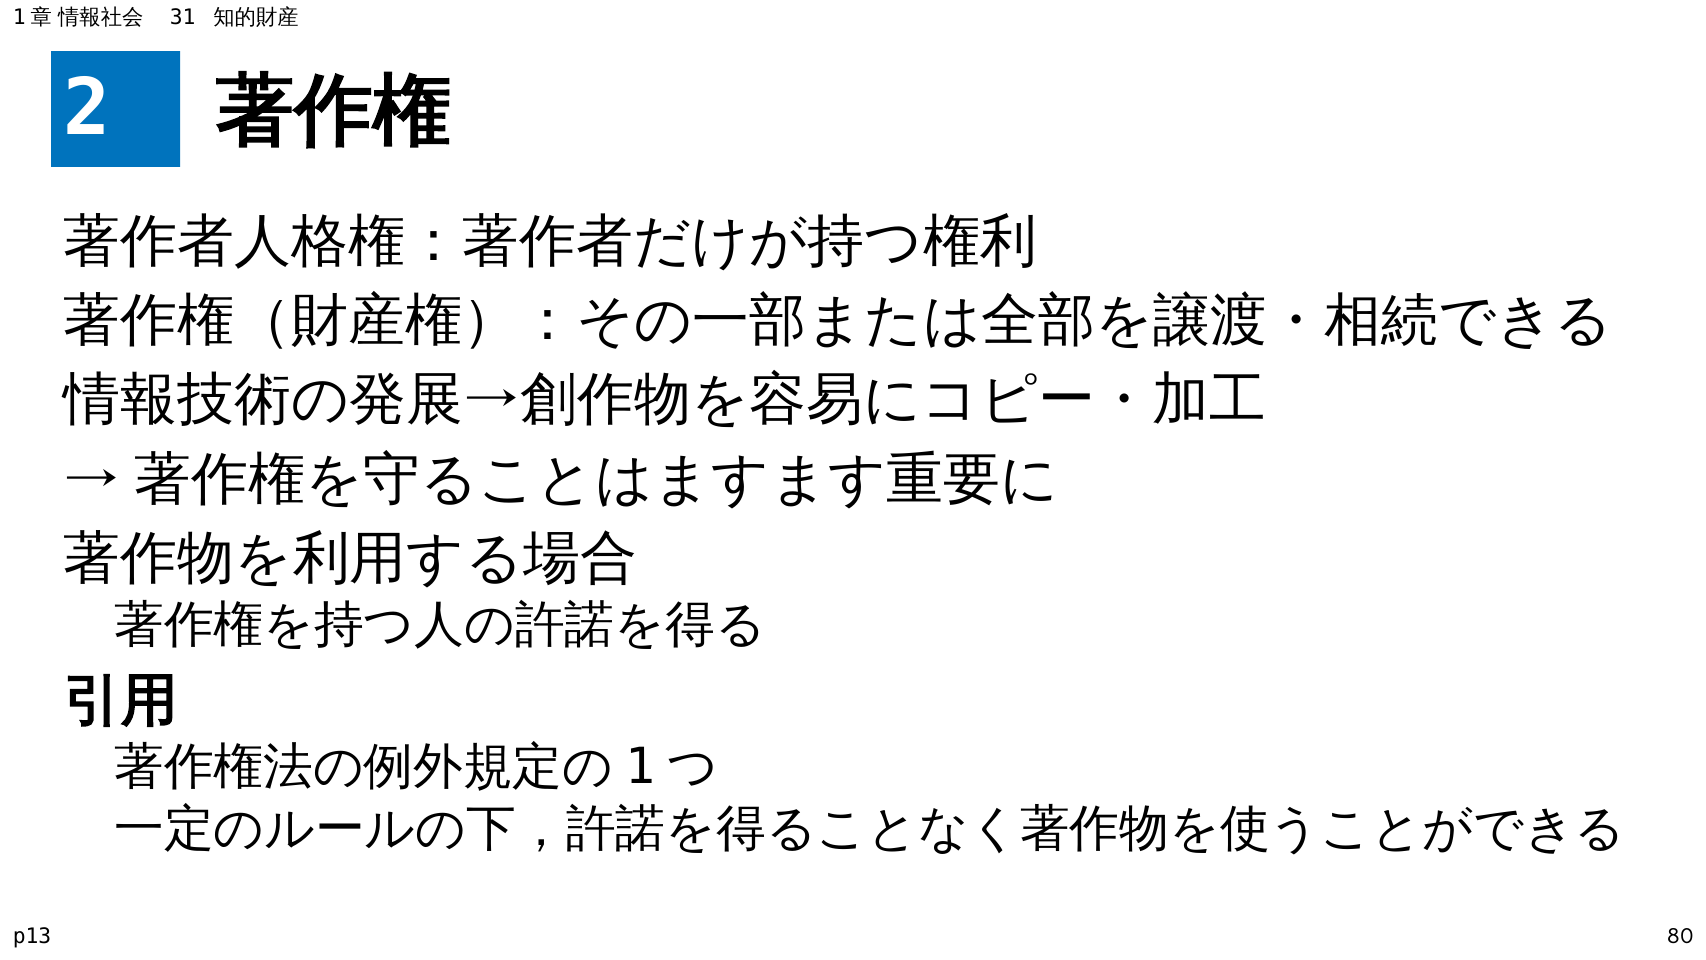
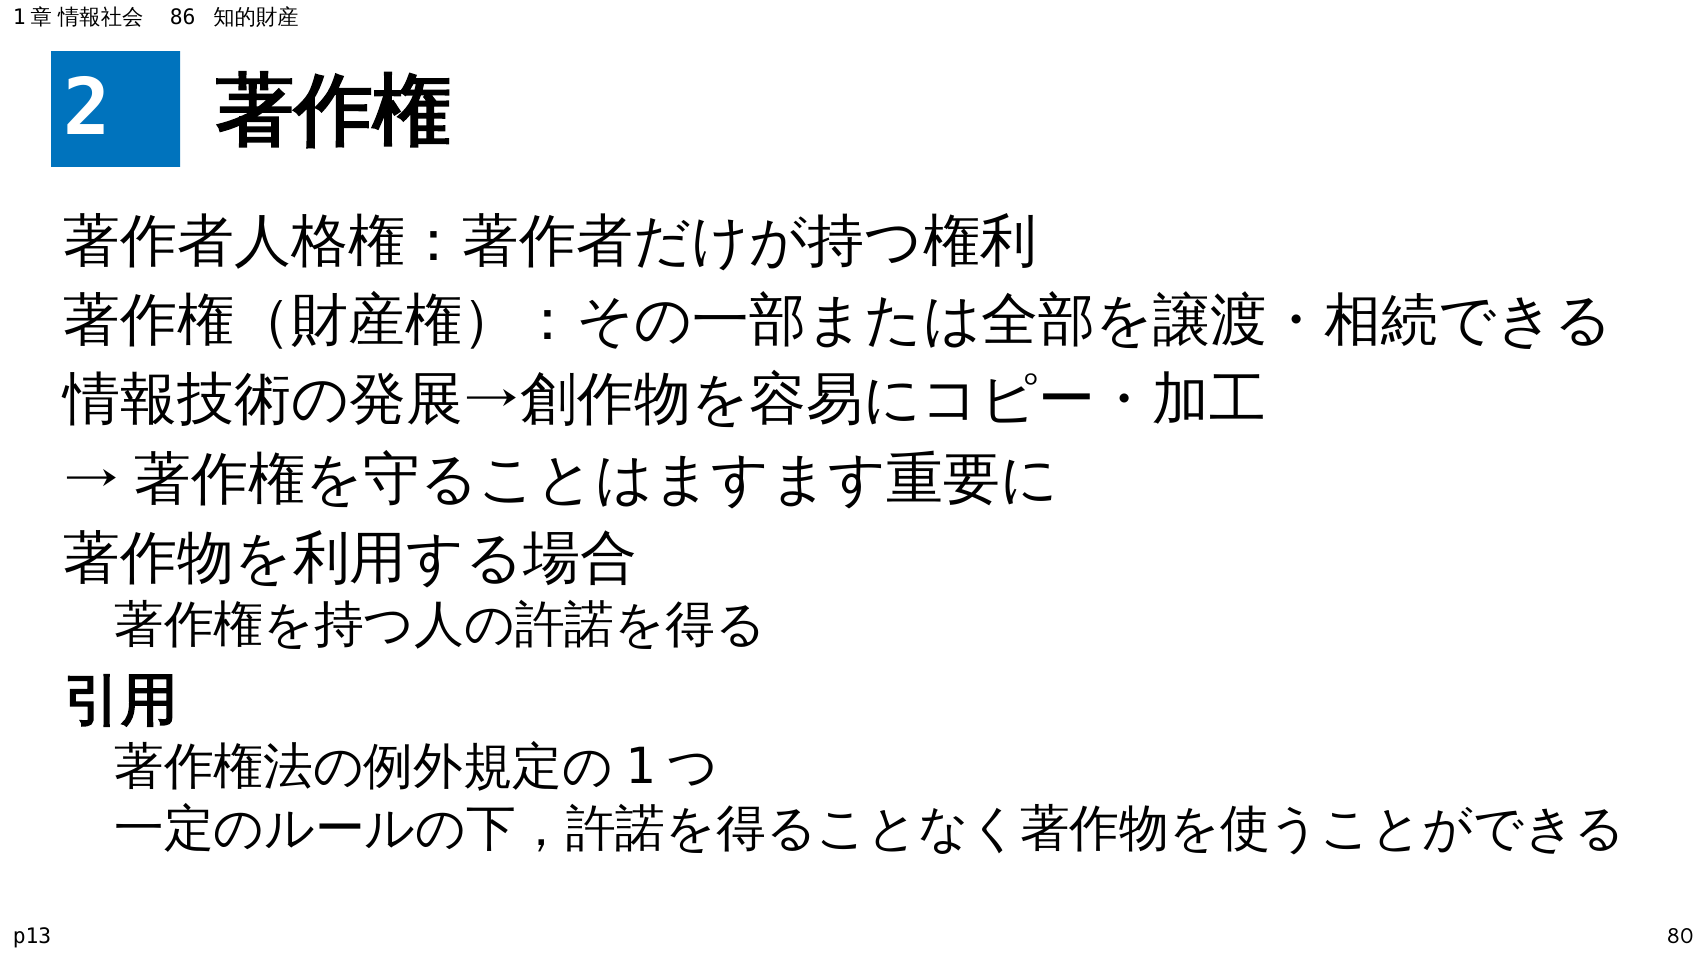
31: 31 -> 86
